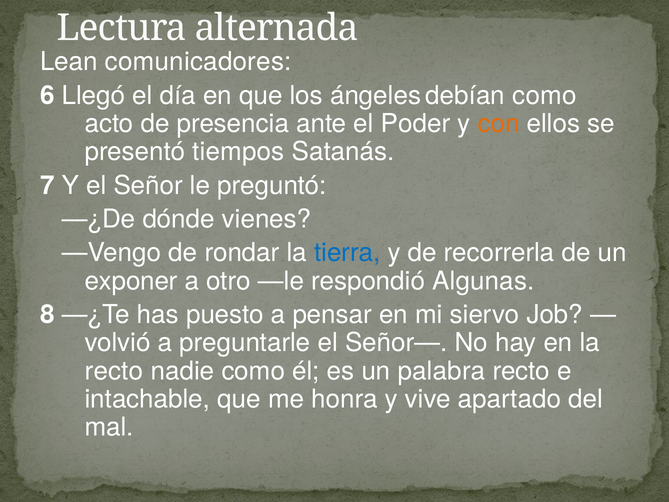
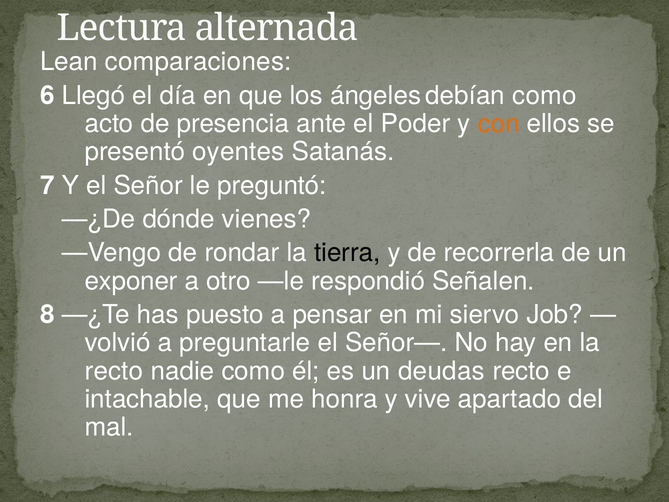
comunicadores: comunicadores -> comparaciones
tiempos: tiempos -> oyentes
tierra colour: blue -> black
Algunas: Algunas -> Señalen
palabra: palabra -> deudas
